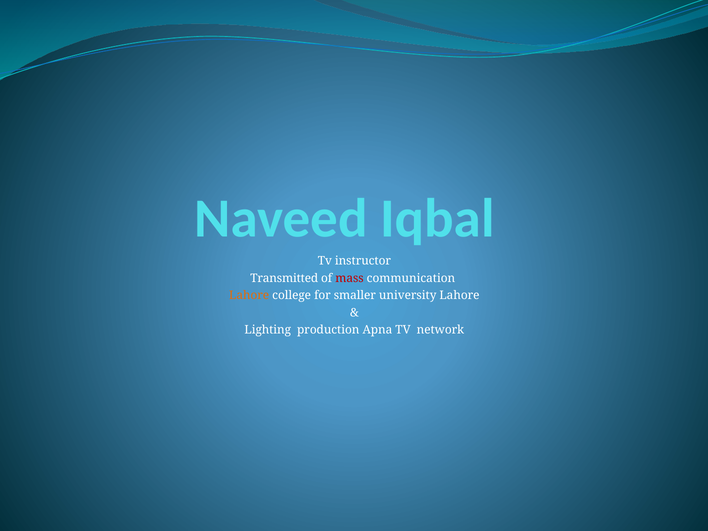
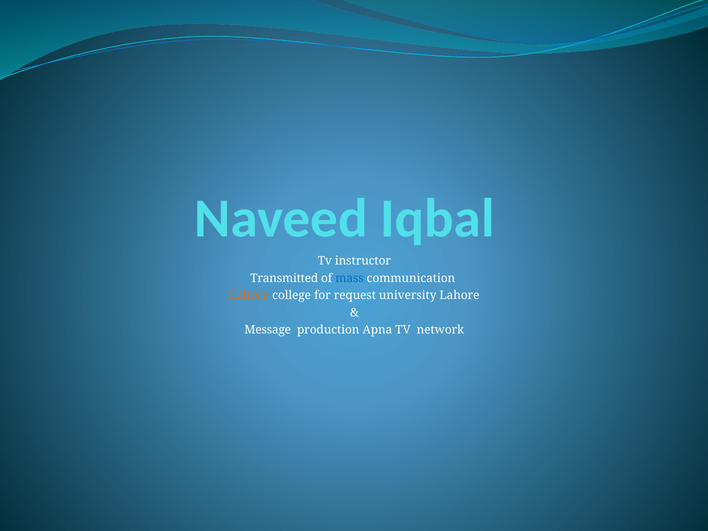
mass colour: red -> blue
smaller: smaller -> request
Lighting: Lighting -> Message
